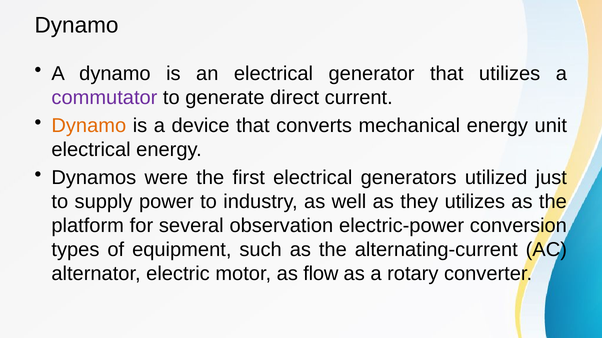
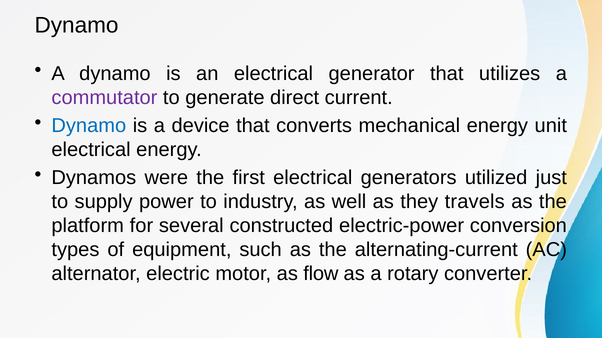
Dynamo at (89, 126) colour: orange -> blue
they utilizes: utilizes -> travels
observation: observation -> constructed
